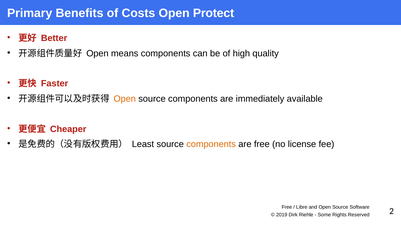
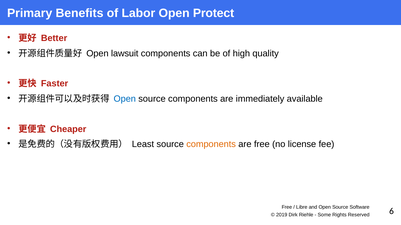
Costs: Costs -> Labor
means: means -> lawsuit
Open at (125, 99) colour: orange -> blue
2: 2 -> 6
